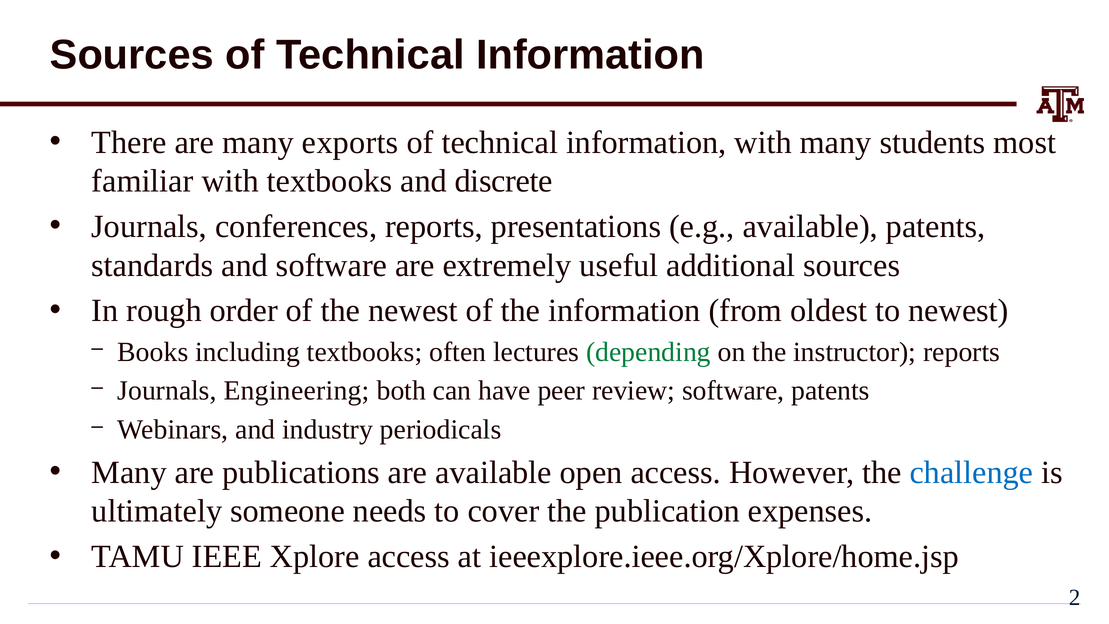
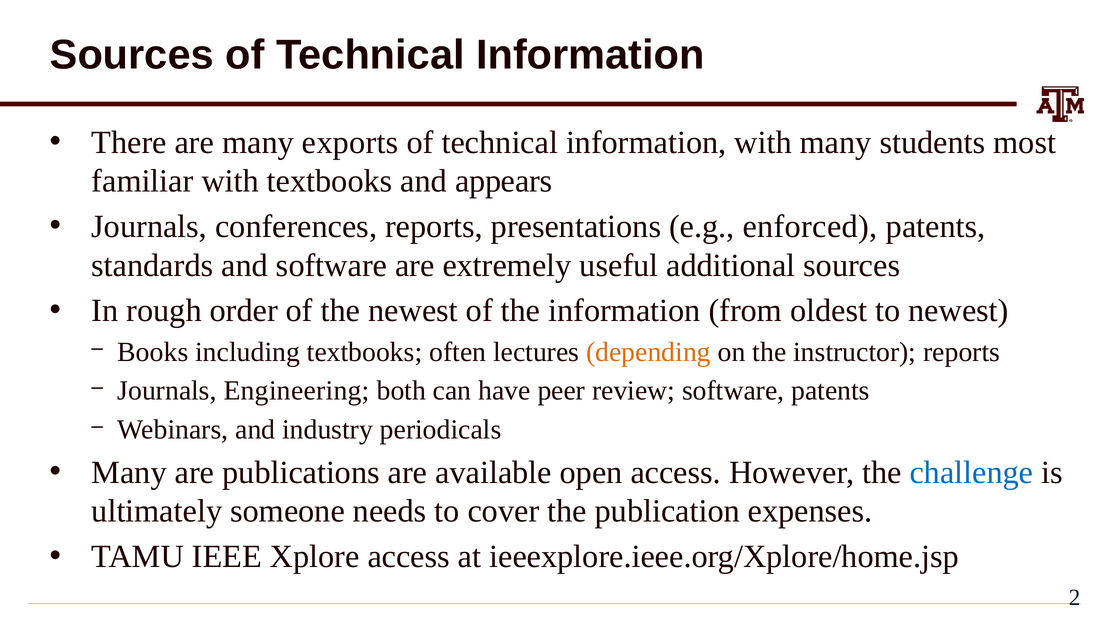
discrete: discrete -> appears
e.g available: available -> enforced
depending colour: green -> orange
